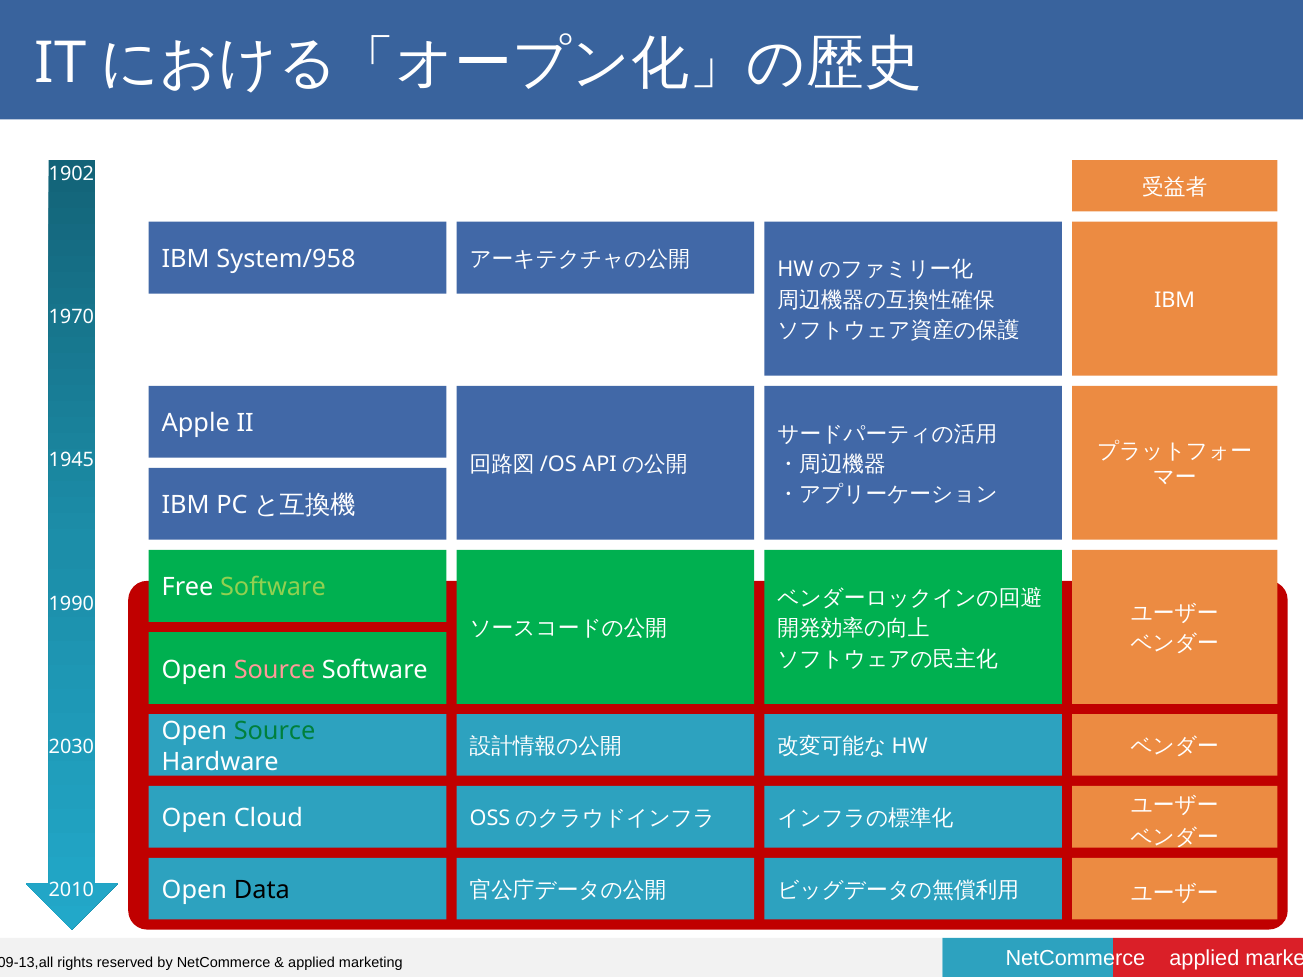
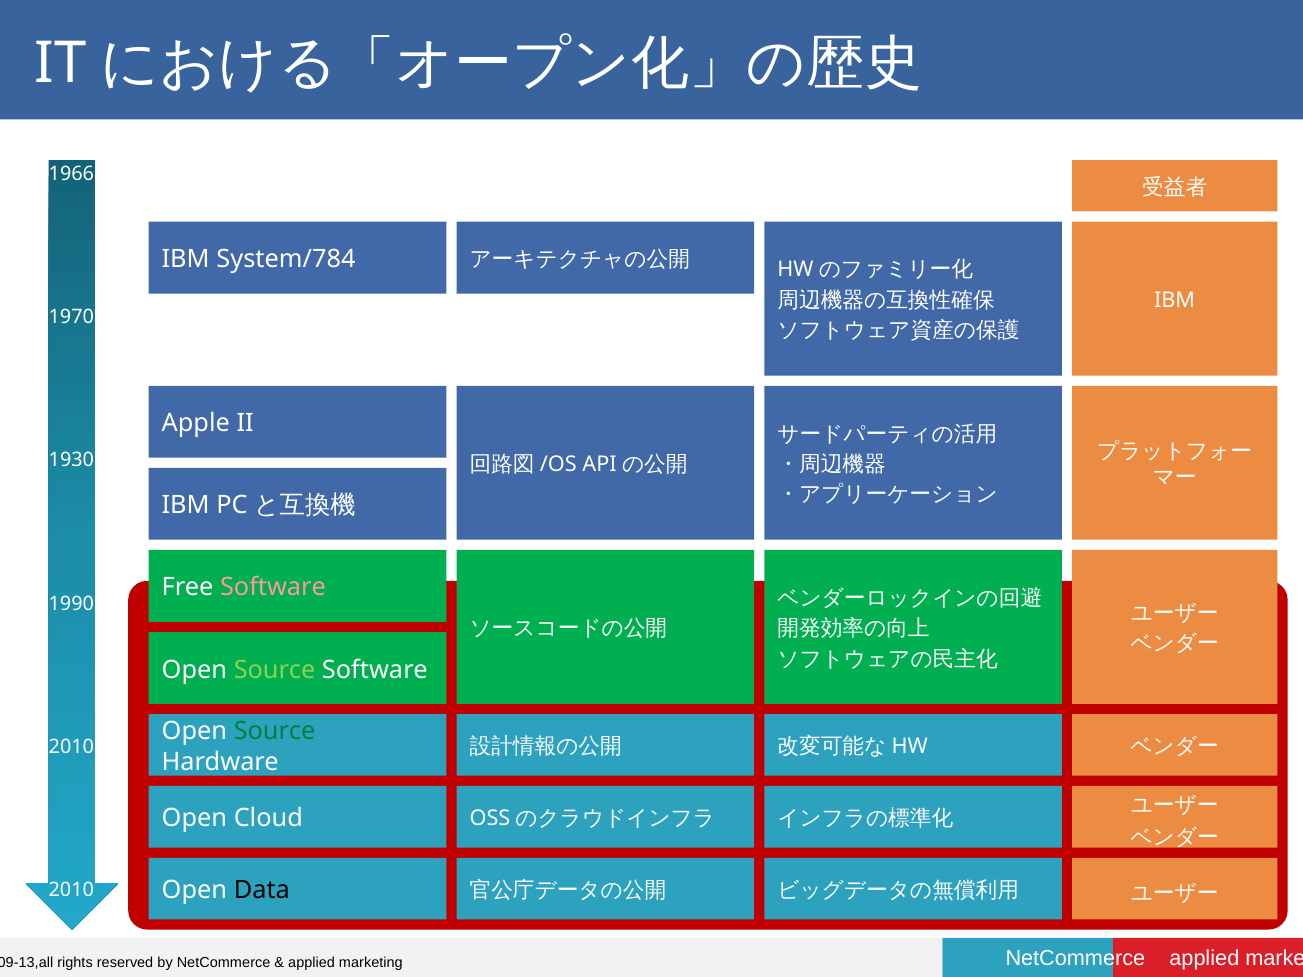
1902: 1902 -> 1966
System/958: System/958 -> System/784
1945: 1945 -> 1930
Software at (273, 588) colour: light green -> pink
Source at (275, 670) colour: pink -> light green
2030 at (71, 747): 2030 -> 2010
